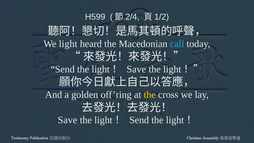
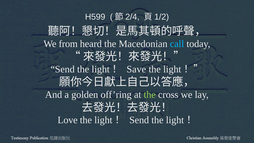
We light: light -> from
the at (150, 95) colour: yellow -> light green
Save at (67, 120): Save -> Love
